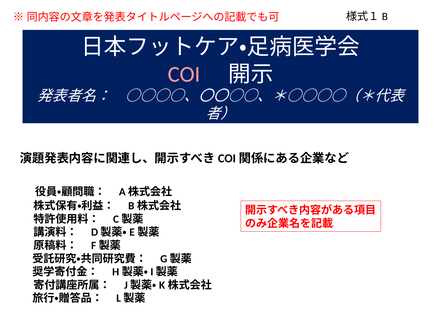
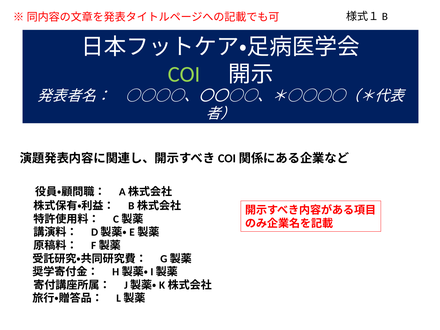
COI colour: pink -> light green
